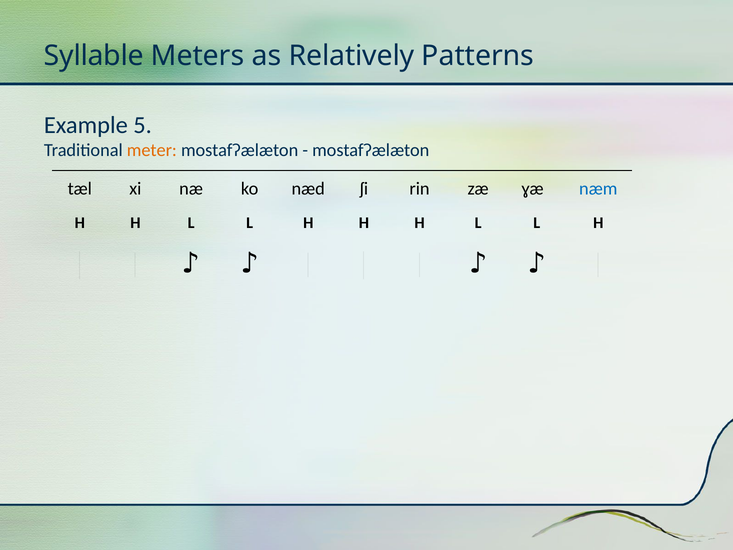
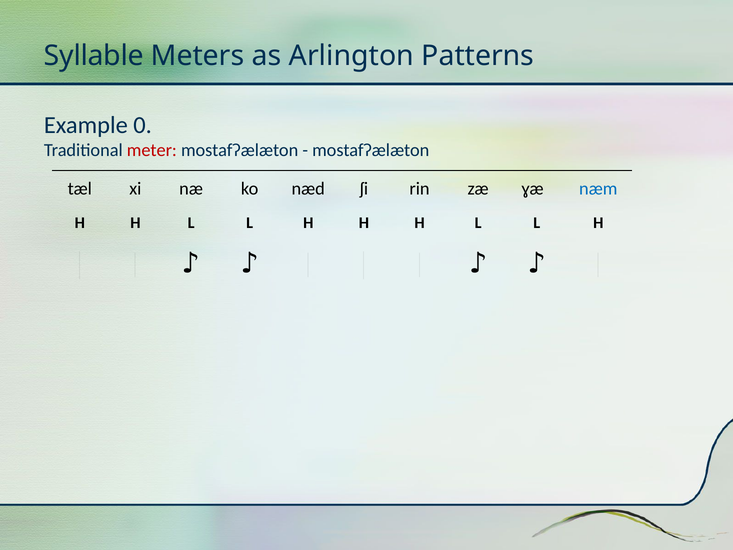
Relatively: Relatively -> Arlington
5: 5 -> 0
meter colour: orange -> red
